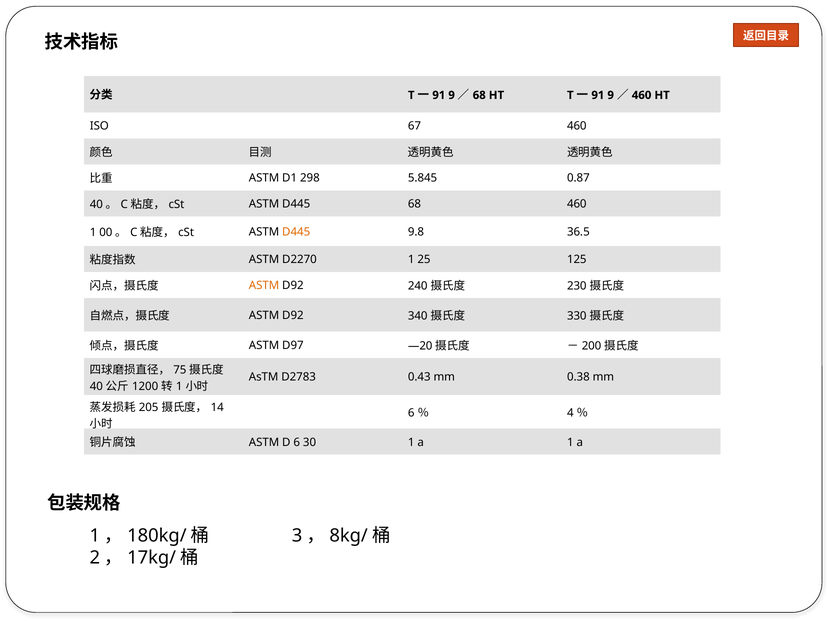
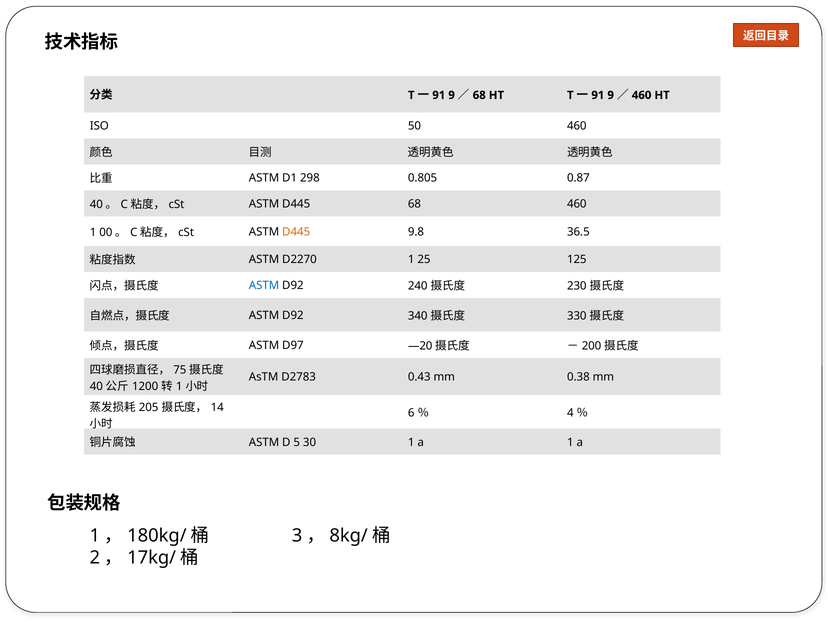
67: 67 -> 50
5.845: 5.845 -> 0.805
ASTM at (264, 286) colour: orange -> blue
D 6: 6 -> 5
